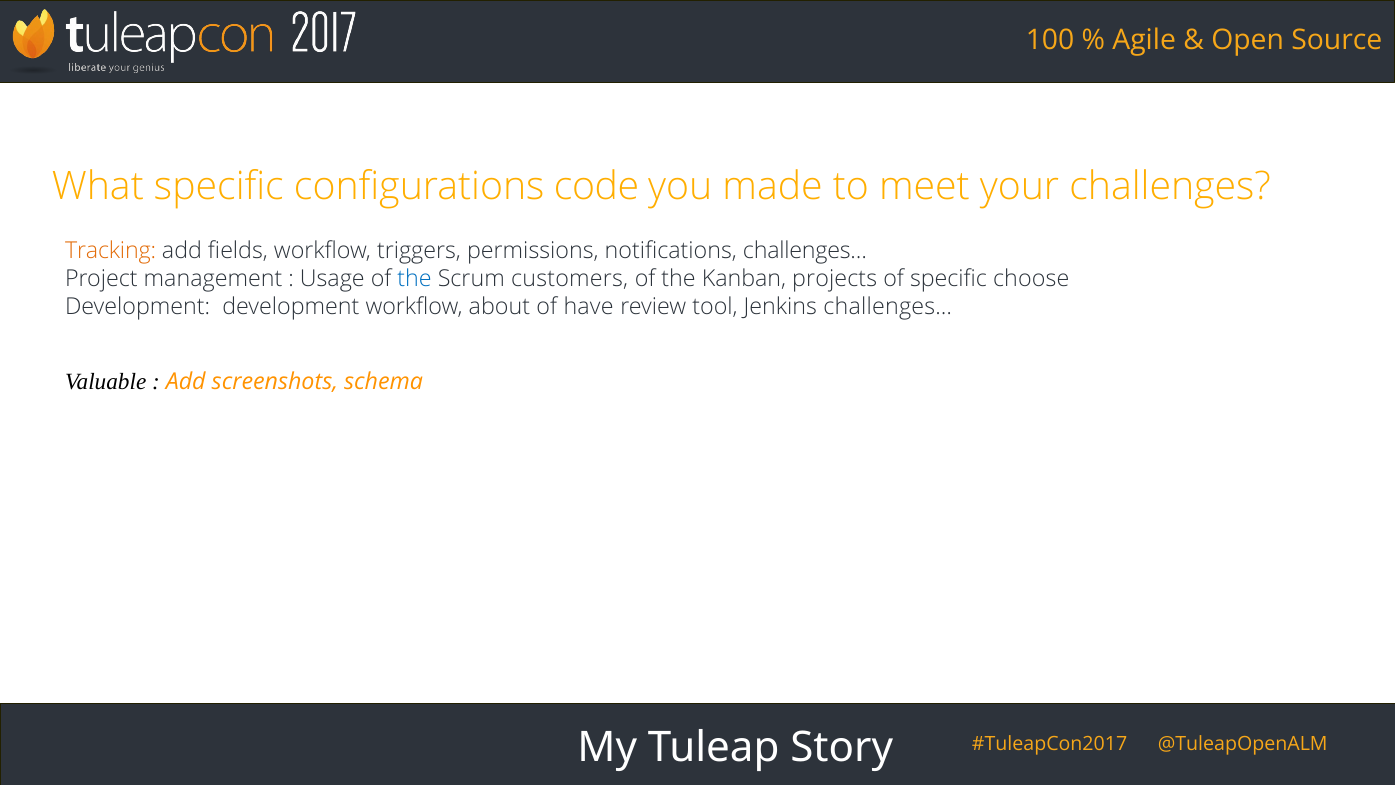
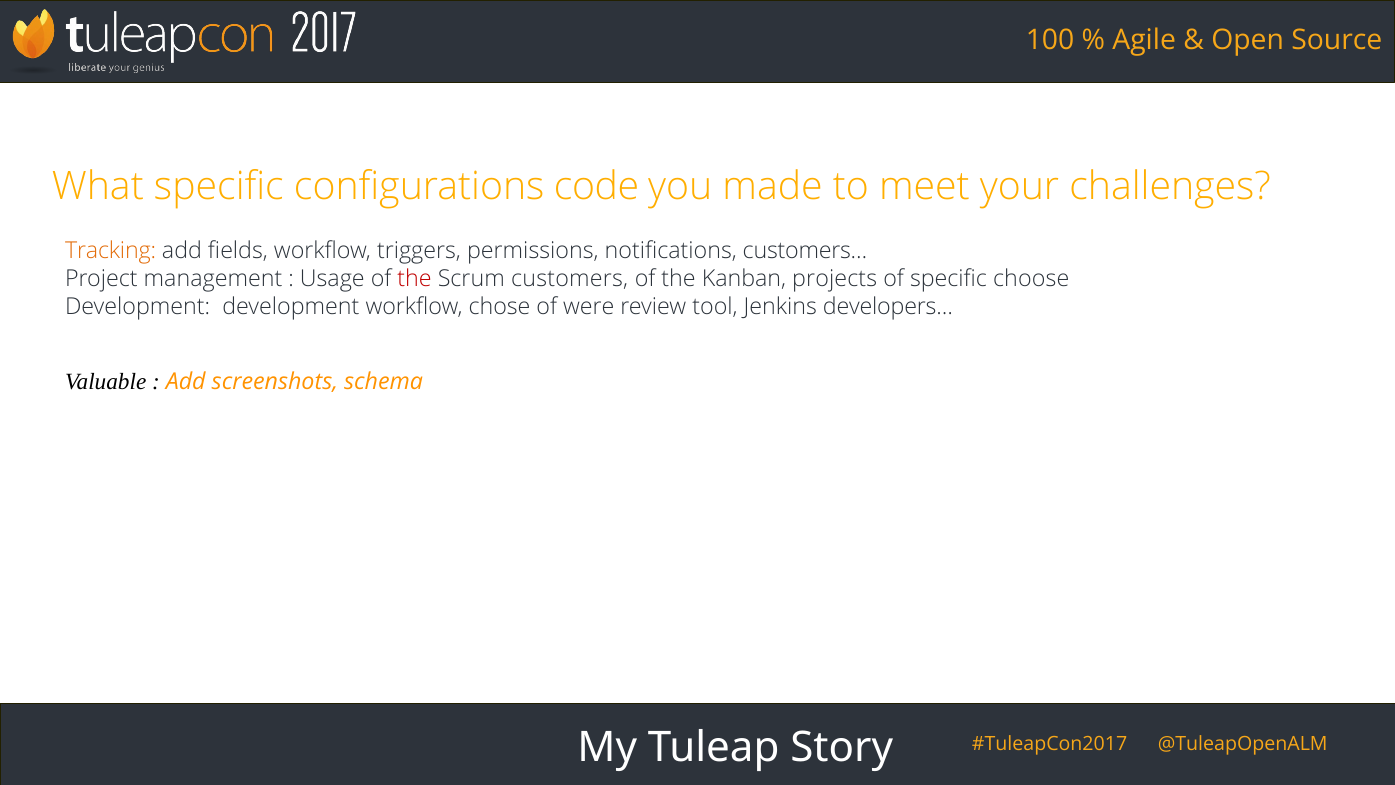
notifications challenges…: challenges… -> customers…
the at (415, 279) colour: blue -> red
about: about -> chose
have: have -> were
Jenkins challenges…: challenges… -> developers…
